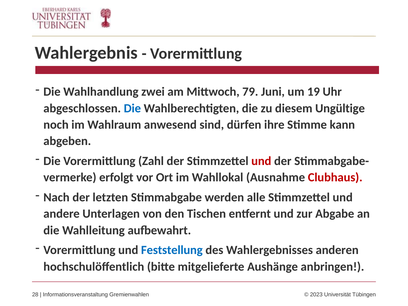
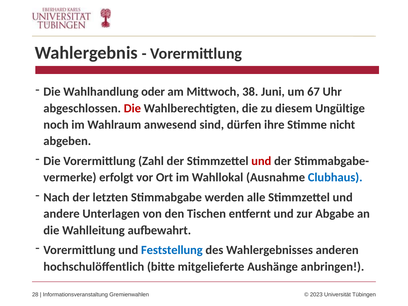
zwei: zwei -> oder
79: 79 -> 38
19: 19 -> 67
Die at (132, 108) colour: blue -> red
kann: kann -> nicht
Clubhaus colour: red -> blue
